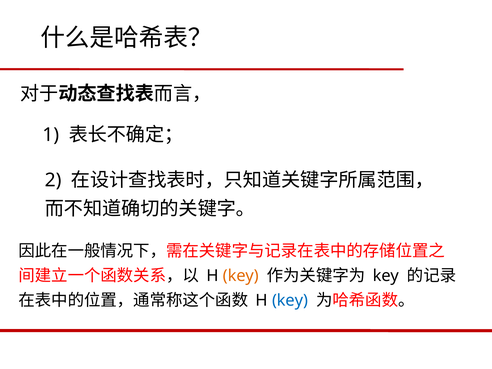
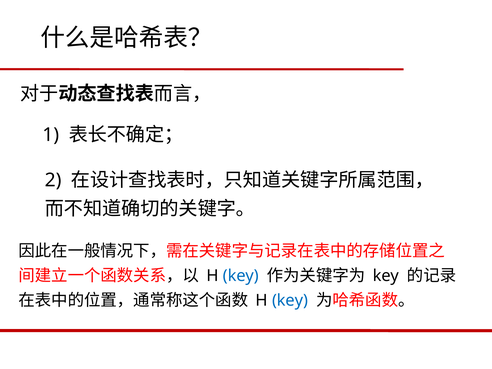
key at (241, 276) colour: orange -> blue
